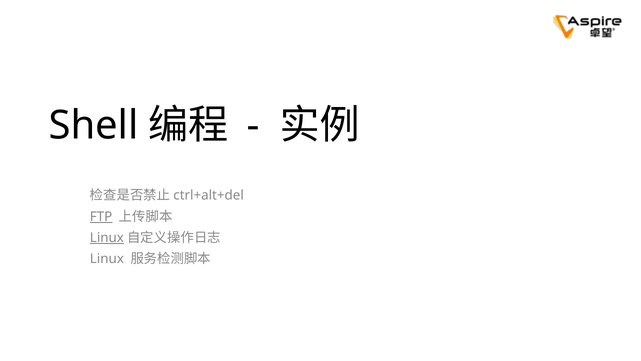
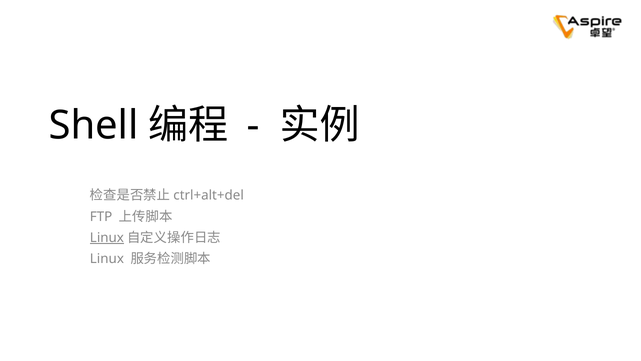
FTP underline: present -> none
